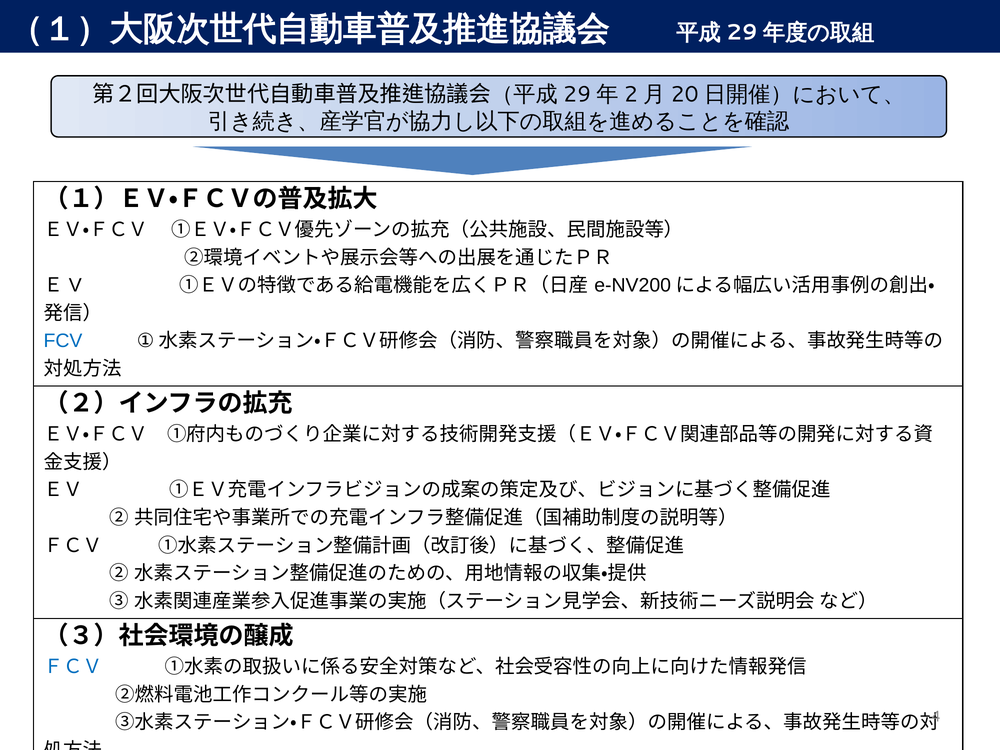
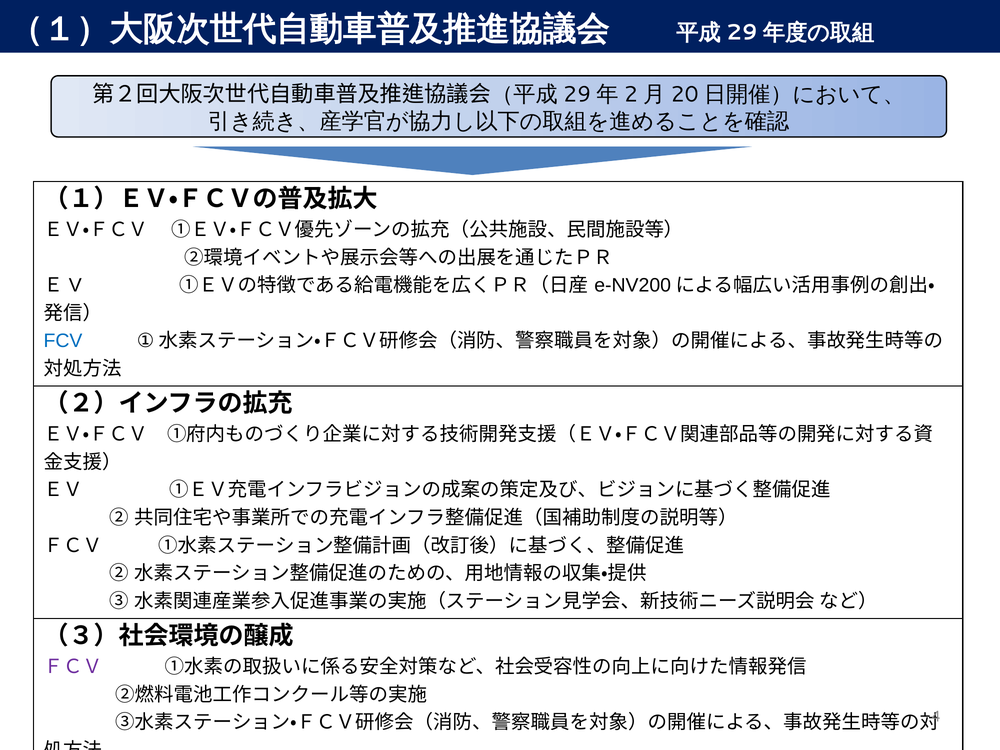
ＦＣＶ at (73, 667) colour: blue -> purple
